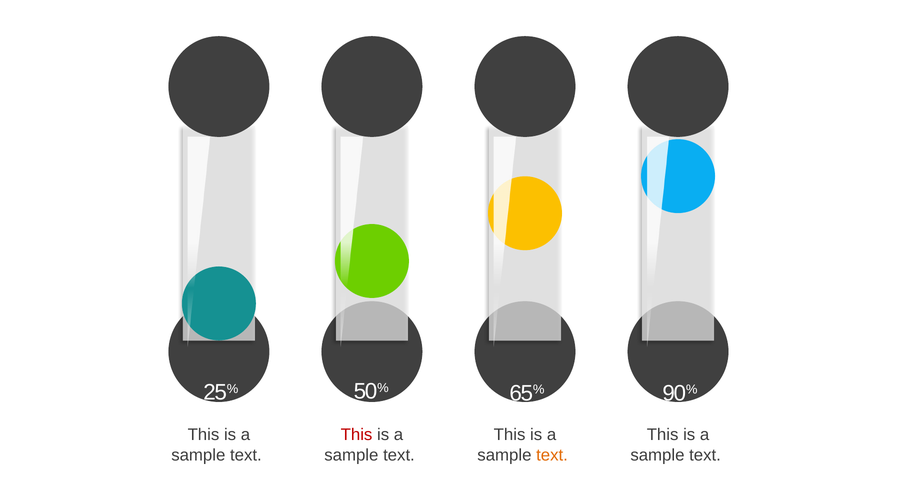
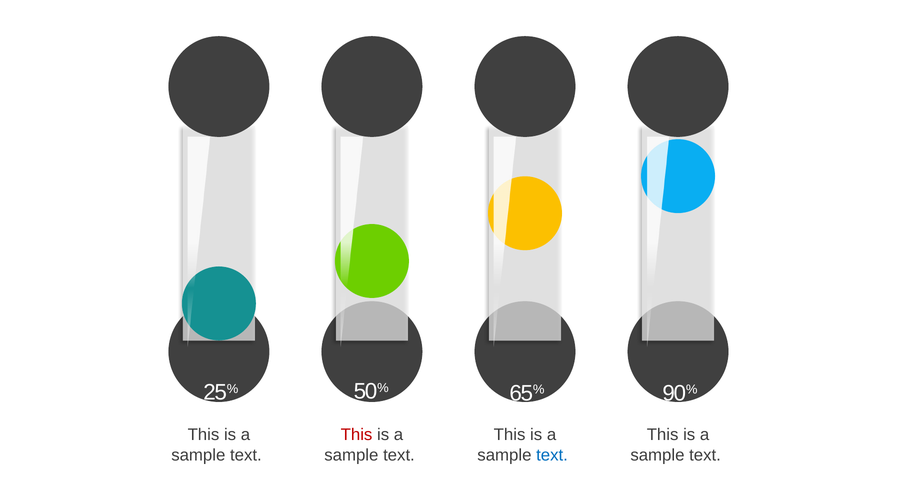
text at (552, 456) colour: orange -> blue
